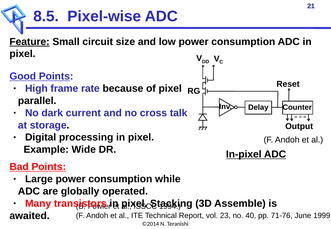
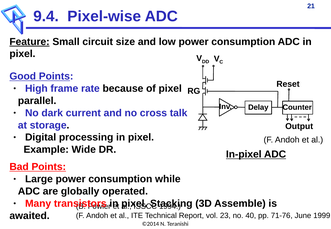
8.5: 8.5 -> 9.4
